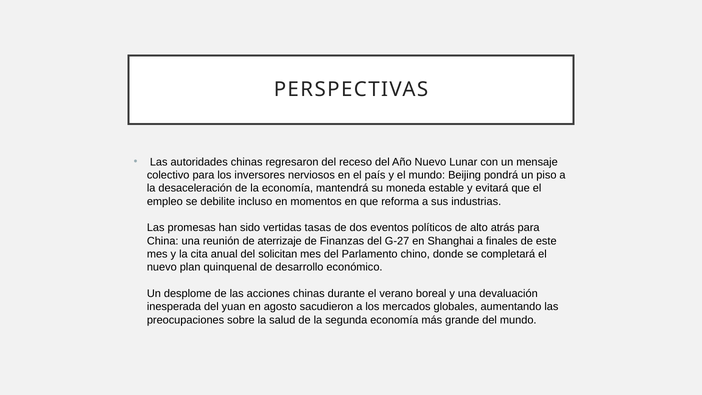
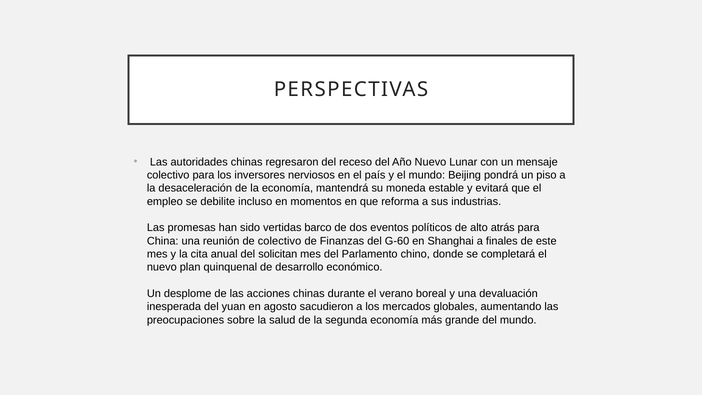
tasas: tasas -> barco
de aterrizaje: aterrizaje -> colectivo
G-27: G-27 -> G-60
